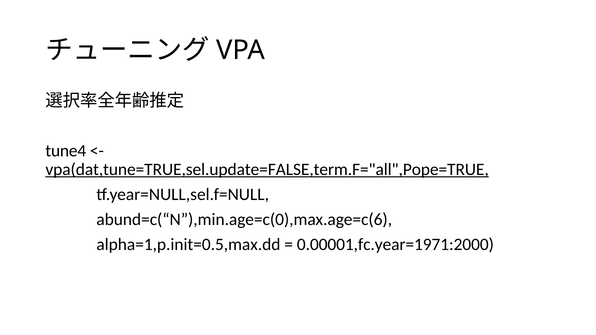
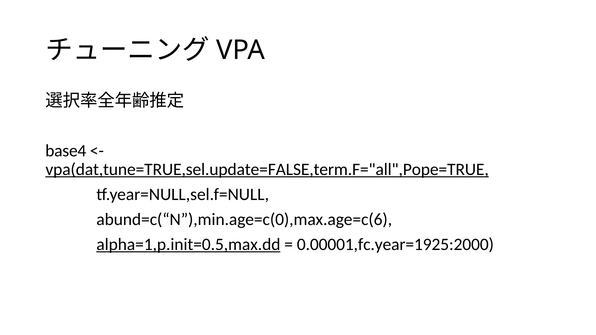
tune4: tune4 -> base4
alpha=1,p.init=0.5,max.dd underline: none -> present
0.00001,fc.year=1971:2000: 0.00001,fc.year=1971:2000 -> 0.00001,fc.year=1925:2000
